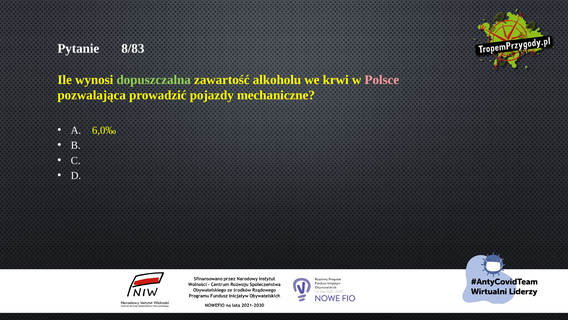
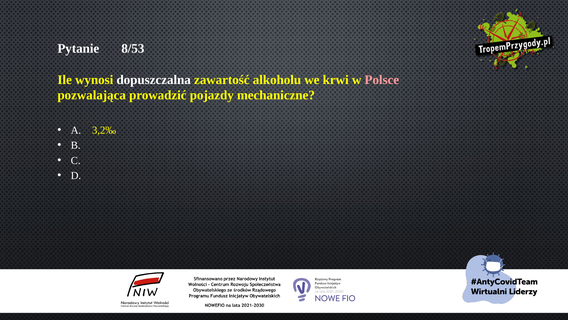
8/83: 8/83 -> 8/53
dopuszczalna colour: light green -> white
6,0‰: 6,0‰ -> 3,2‰
